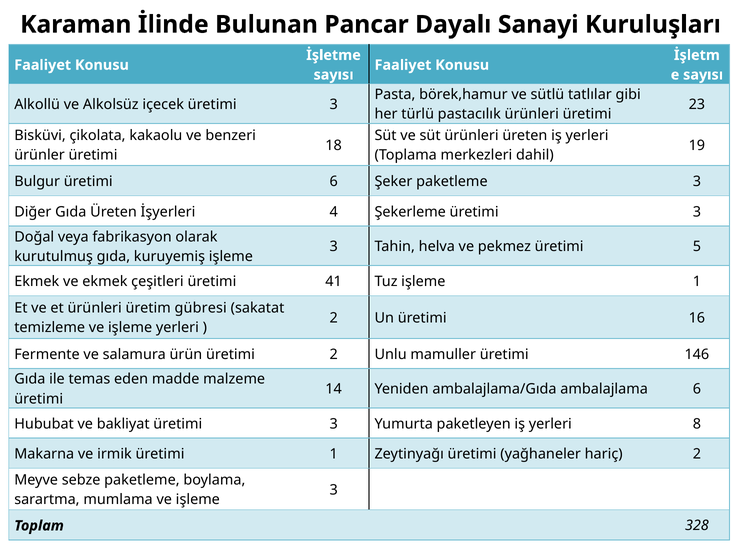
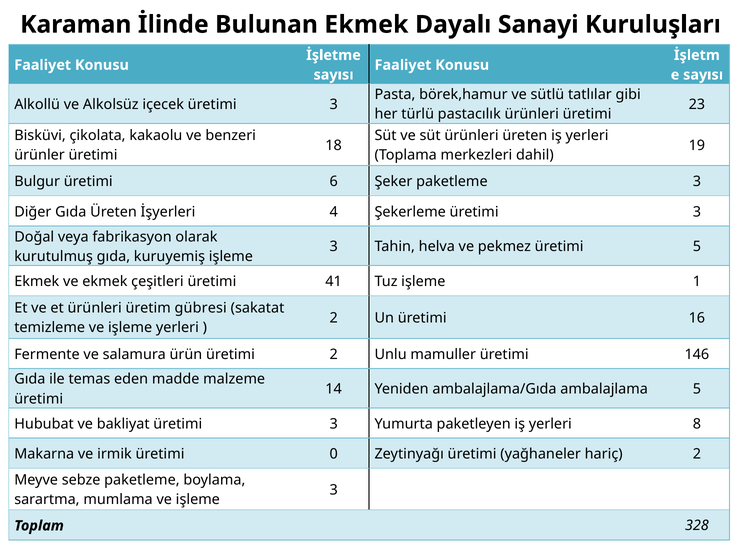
Bulunan Pancar: Pancar -> Ekmek
ambalajlama 6: 6 -> 5
üretimi 1: 1 -> 0
